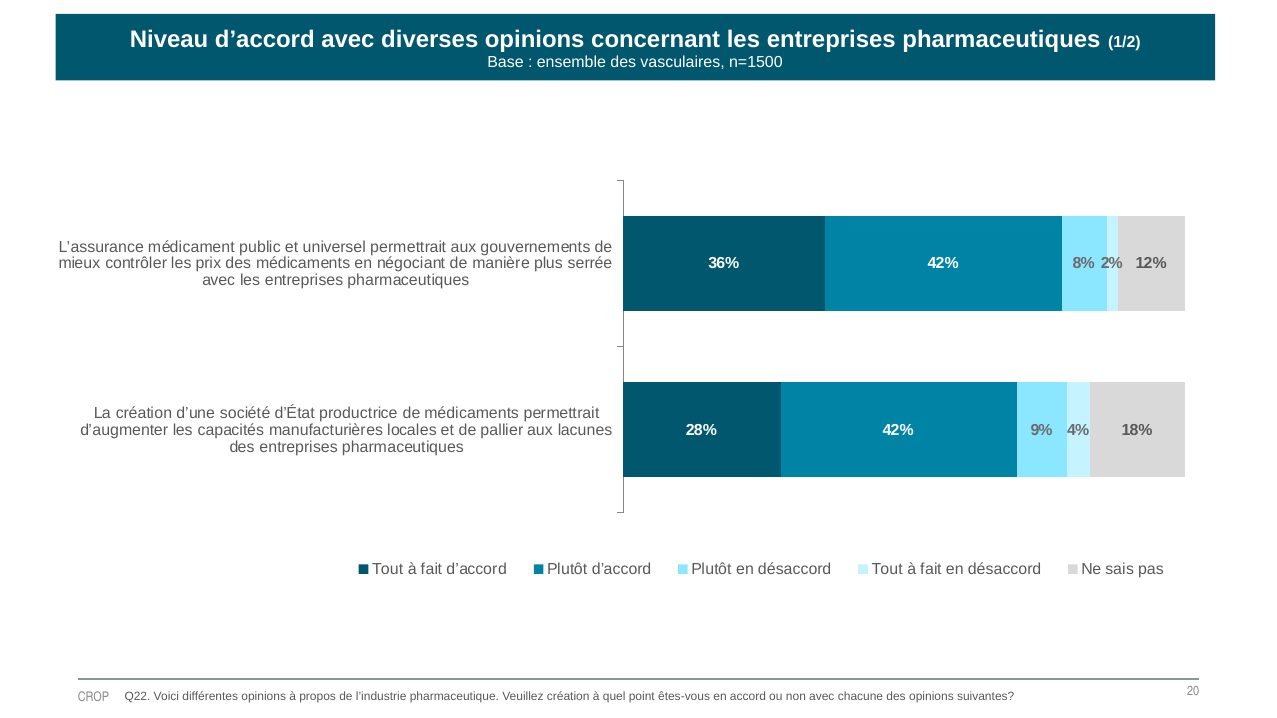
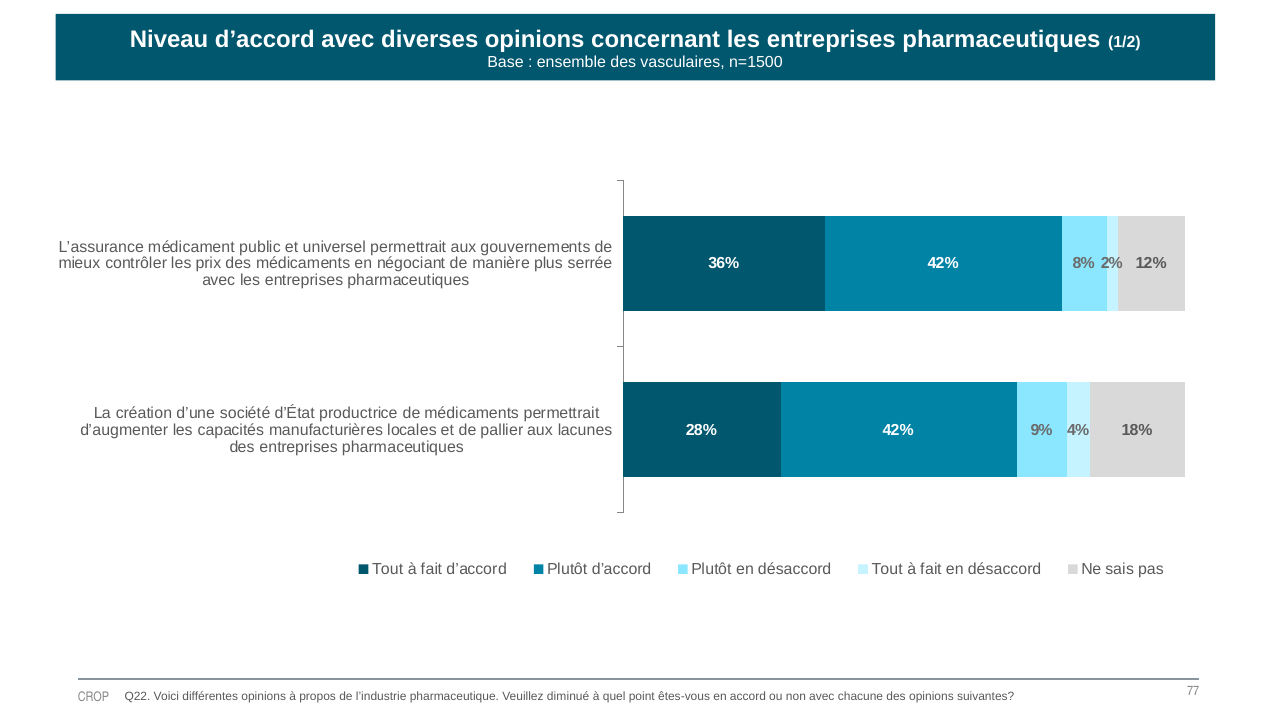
Veuillez création: création -> diminué
20: 20 -> 77
